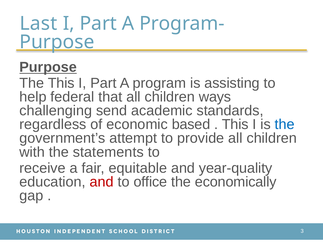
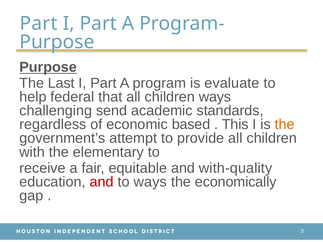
Last at (39, 24): Last -> Part
The This: This -> Last
assisting: assisting -> evaluate
the at (285, 125) colour: blue -> orange
statements: statements -> elementary
year-quality: year-quality -> with-quality
to office: office -> ways
